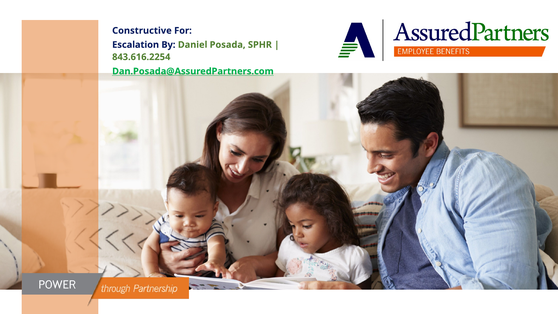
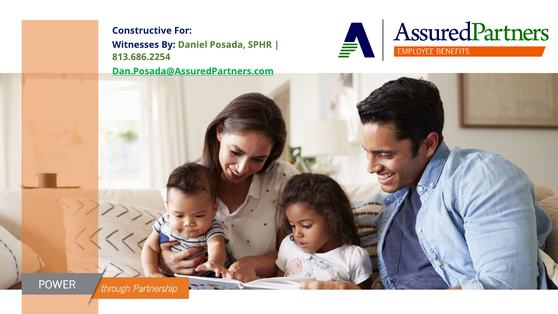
Escalation: Escalation -> Witnesses
843.616.2254: 843.616.2254 -> 813.686.2254
